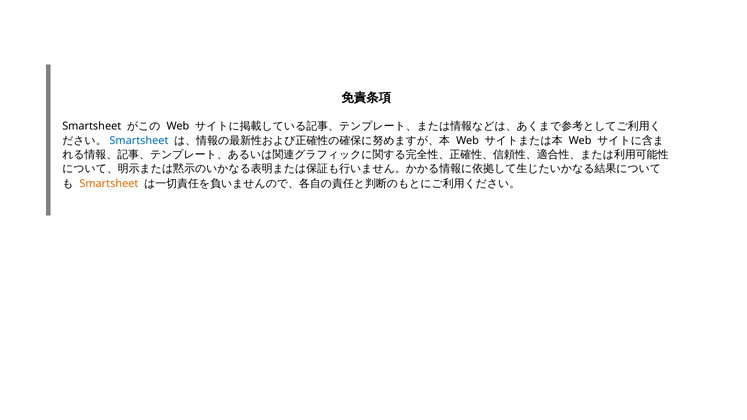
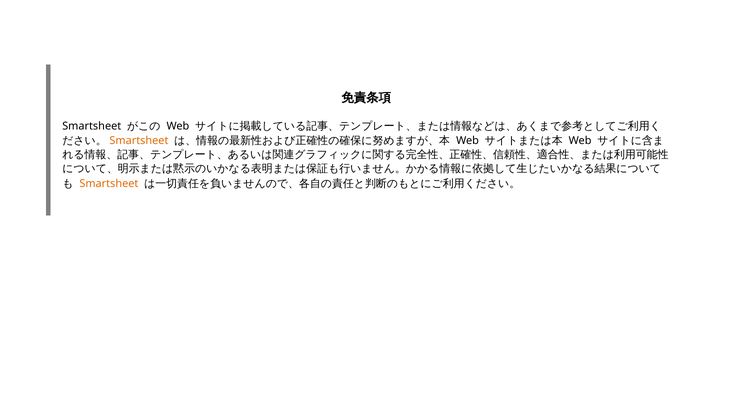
Smartsheet at (139, 141) colour: blue -> orange
